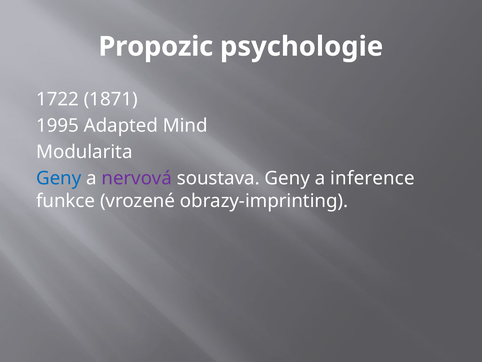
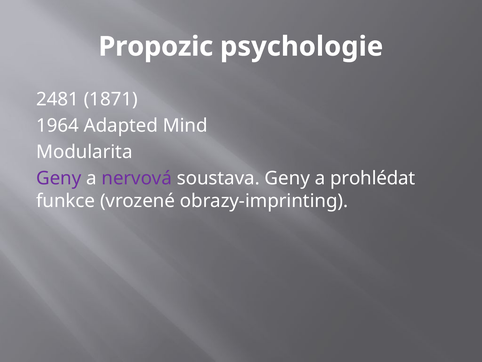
1722: 1722 -> 2481
1995: 1995 -> 1964
Geny at (59, 178) colour: blue -> purple
inference: inference -> prohlédat
